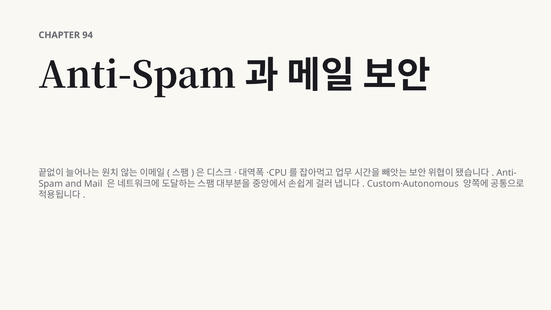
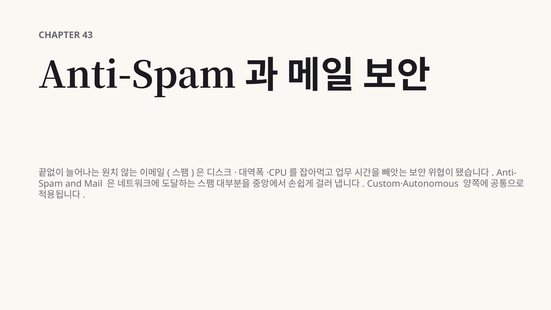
94: 94 -> 43
